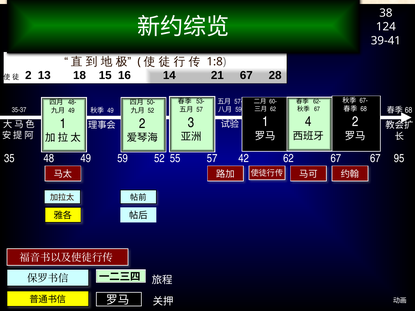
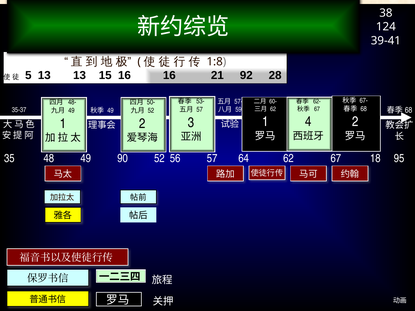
2 at (28, 75): 2 -> 5
13 18: 18 -> 13
16 14: 14 -> 16
21 67: 67 -> 92
49 59: 59 -> 90
55: 55 -> 56
42: 42 -> 64
67 67: 67 -> 18
